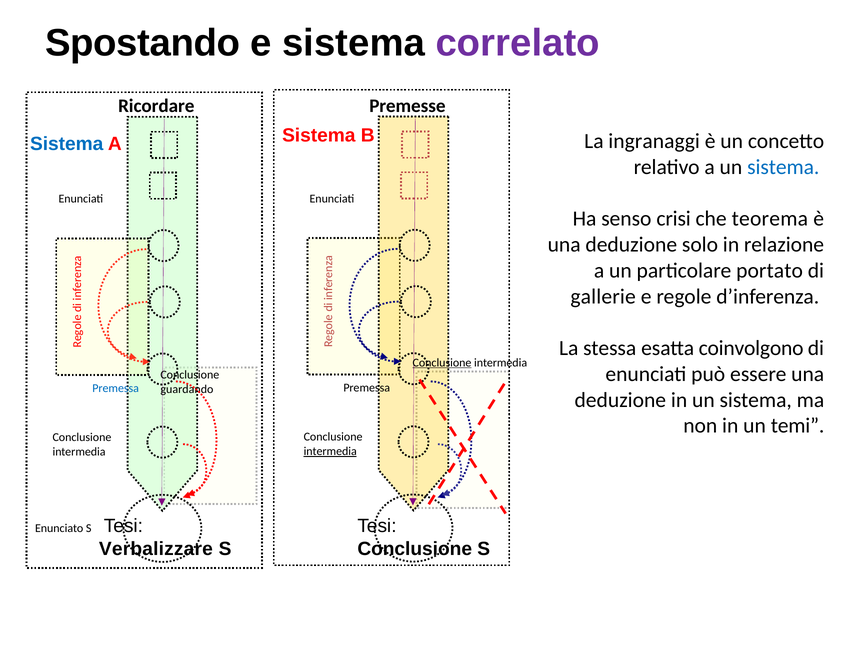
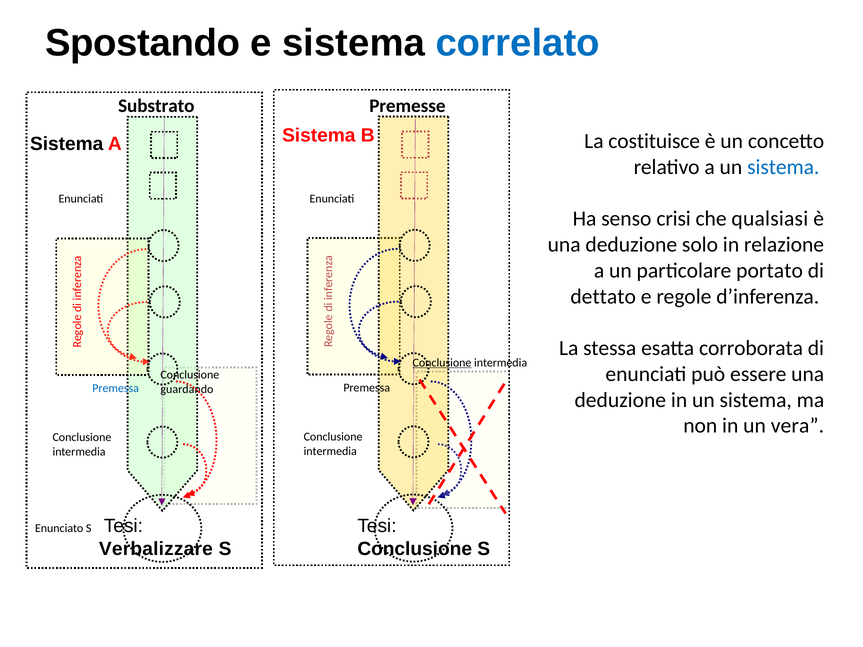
correlato colour: purple -> blue
Ricordare: Ricordare -> Substrato
ingranaggi: ingranaggi -> costituisce
Sistema at (67, 144) colour: blue -> black
teorema: teorema -> qualsiasi
gallerie: gallerie -> dettato
coinvolgono: coinvolgono -> corroborata
temi: temi -> vera
intermedia at (330, 451) underline: present -> none
